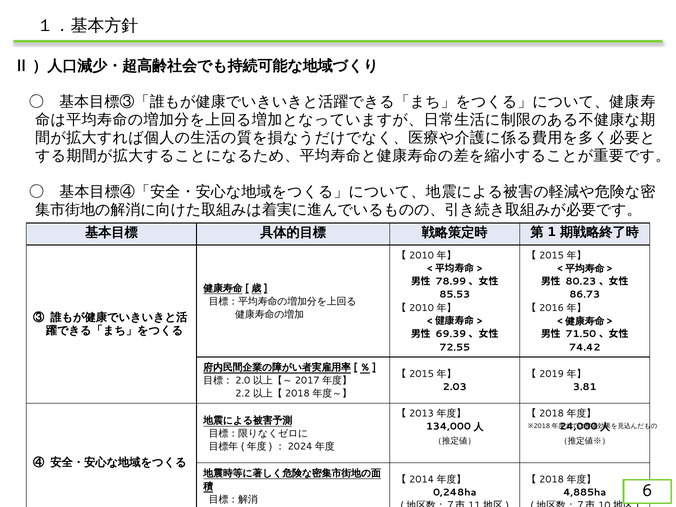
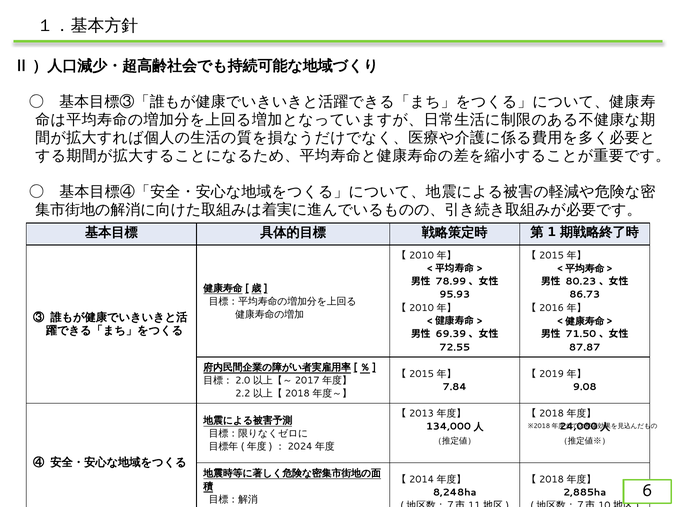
85.53: 85.53 -> 95.93
74.42: 74.42 -> 87.87
2.03: 2.03 -> 7.84
3.81: 3.81 -> 9.08
0,248ha: 0,248ha -> 8,248ha
4,885ha: 4,885ha -> 2,885ha
